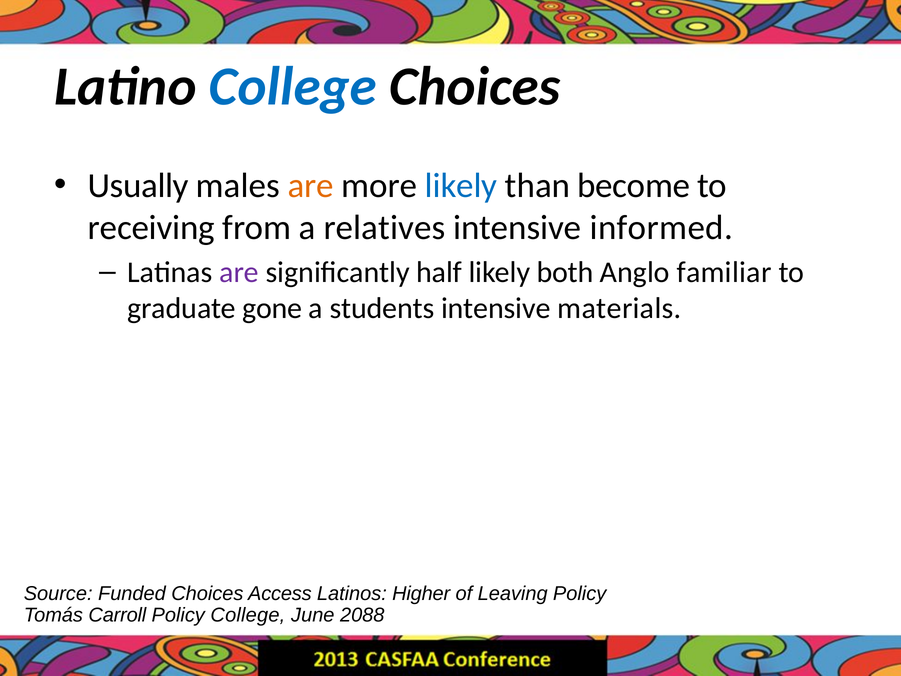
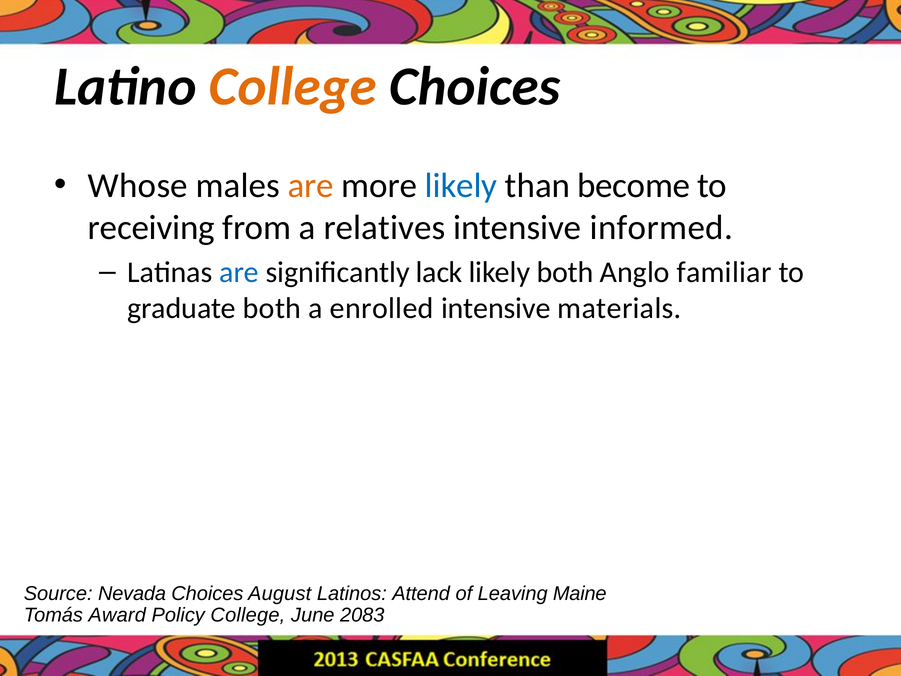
College at (293, 87) colour: blue -> orange
Usually: Usually -> Whose
are at (239, 272) colour: purple -> blue
half: half -> lack
graduate gone: gone -> both
students: students -> enrolled
Funded: Funded -> Nevada
Access: Access -> August
Higher: Higher -> Attend
Leaving Policy: Policy -> Maine
Carroll: Carroll -> Award
2088: 2088 -> 2083
